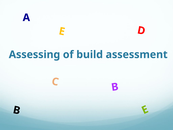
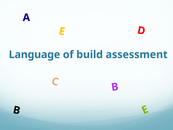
Assessing: Assessing -> Language
